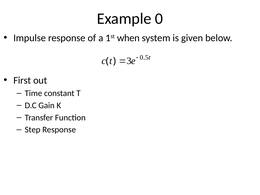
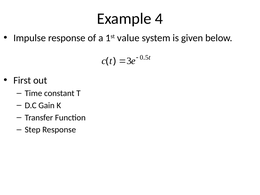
Example 0: 0 -> 4
when: when -> value
